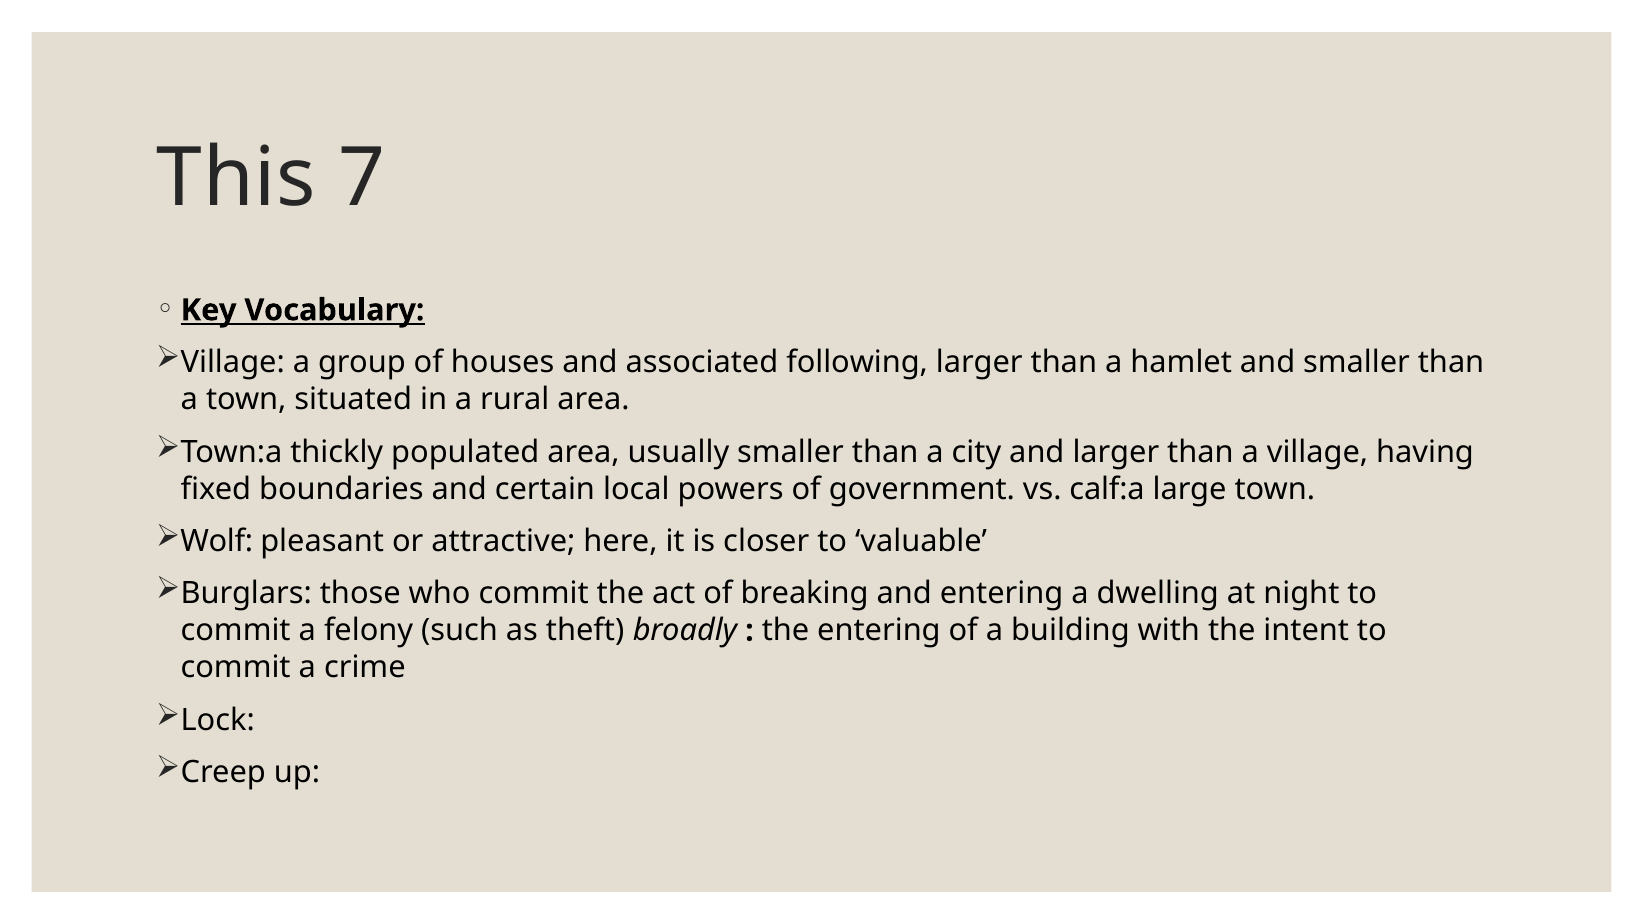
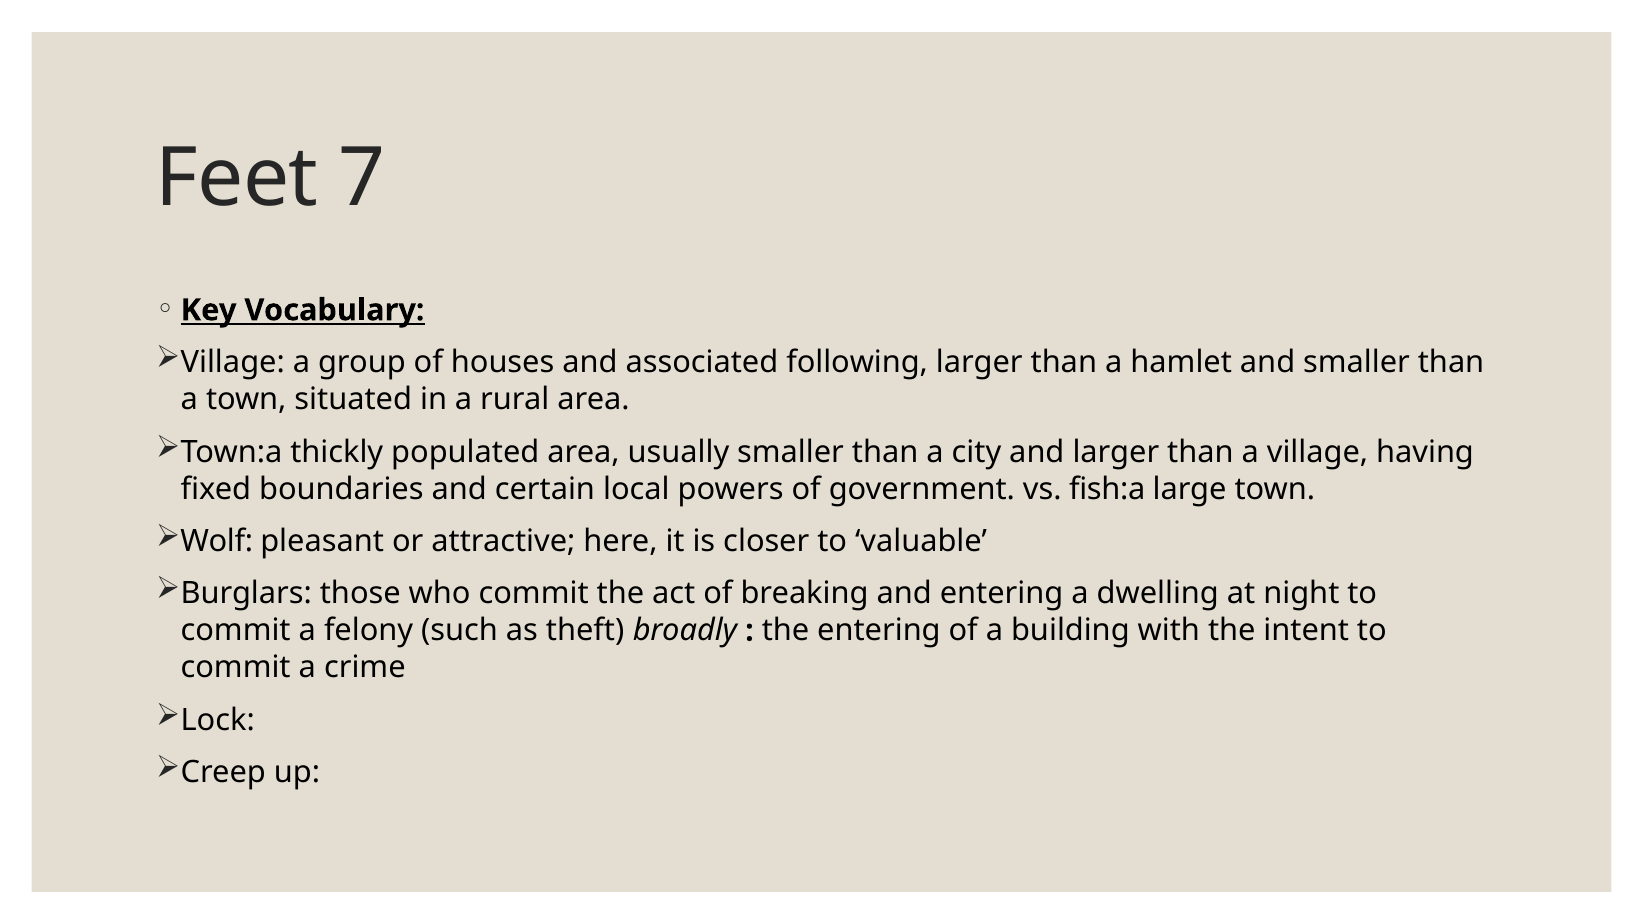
This: This -> Feet
calf:a: calf:a -> fish:a
